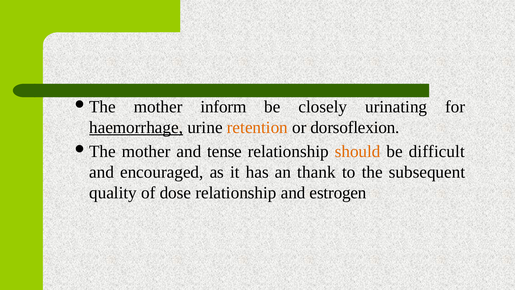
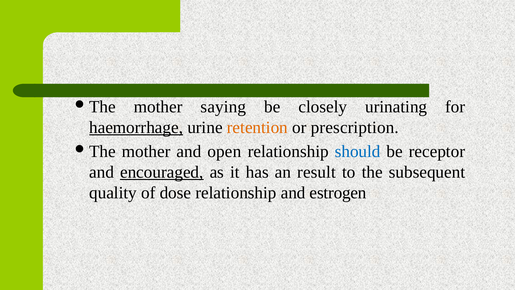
inform: inform -> saying
dorsoflexion: dorsoflexion -> prescription
tense: tense -> open
should colour: orange -> blue
difficult: difficult -> receptor
encouraged underline: none -> present
thank: thank -> result
